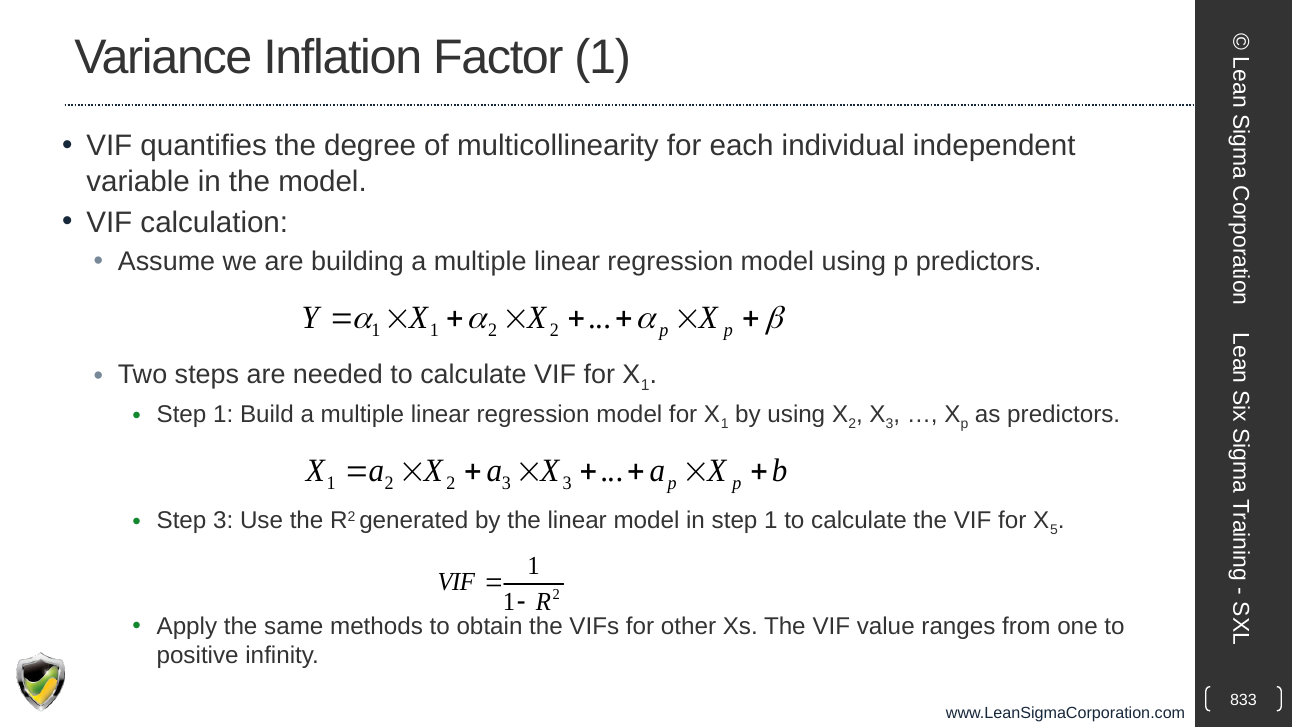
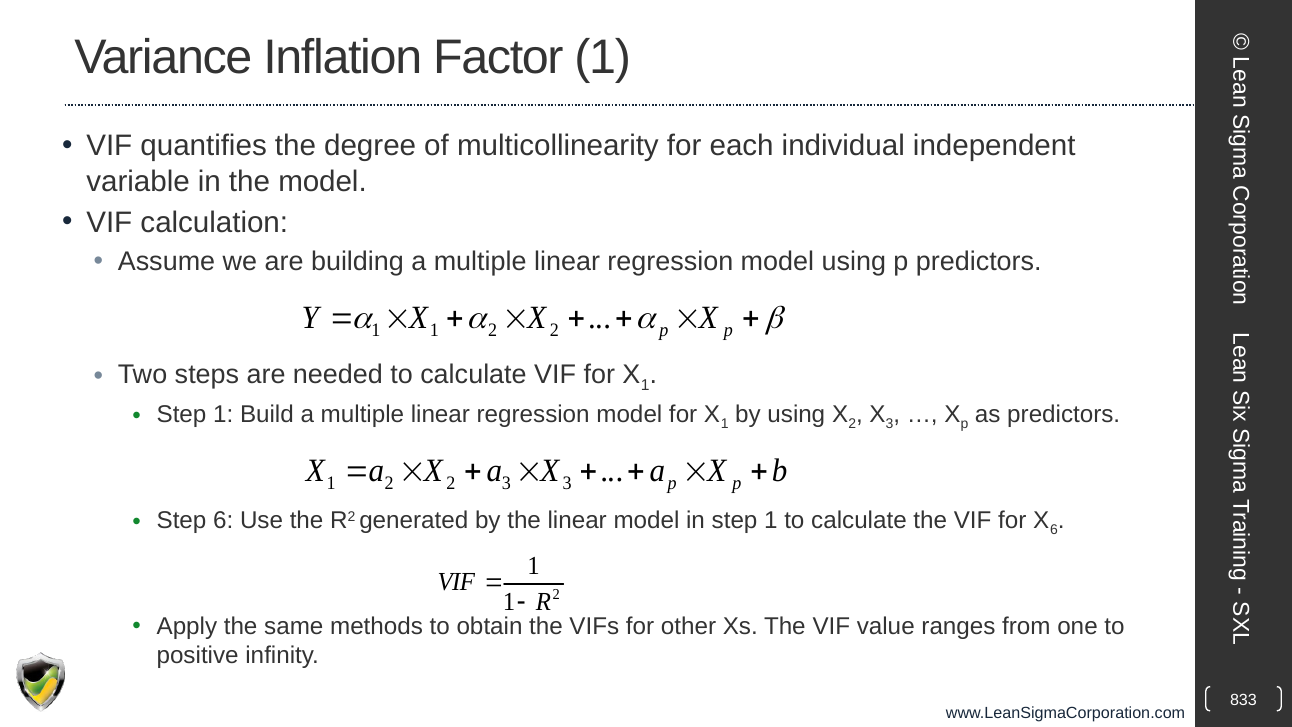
Step 3: 3 -> 6
5 at (1054, 530): 5 -> 6
